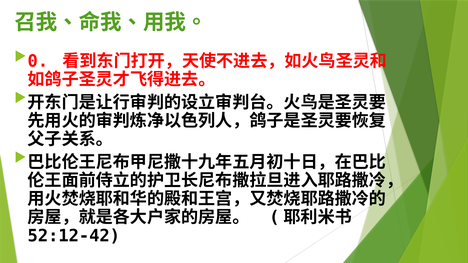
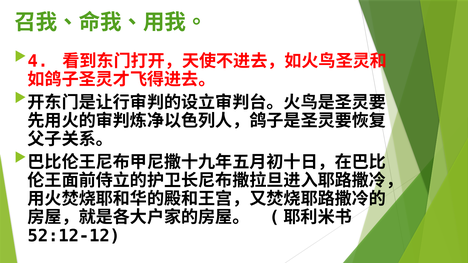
0: 0 -> 4
52:12-42: 52:12-42 -> 52:12-12
